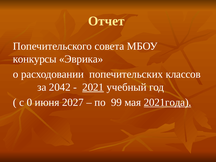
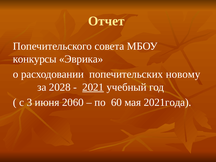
классов: классов -> новому
2042: 2042 -> 2028
0: 0 -> 3
2027: 2027 -> 2060
99: 99 -> 60
2021года underline: present -> none
